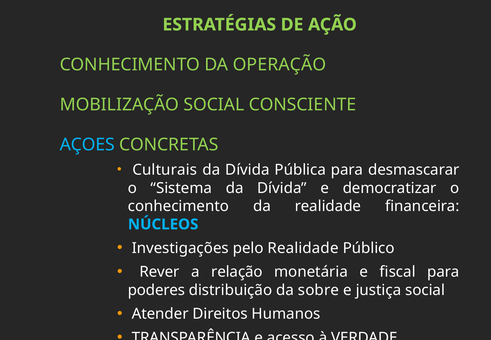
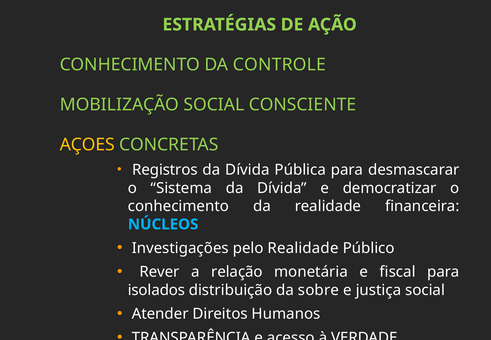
OPERAÇÃO: OPERAÇÃO -> CONTROLE
AÇOES colour: light blue -> yellow
Culturais: Culturais -> Registros
poderes: poderes -> isolados
